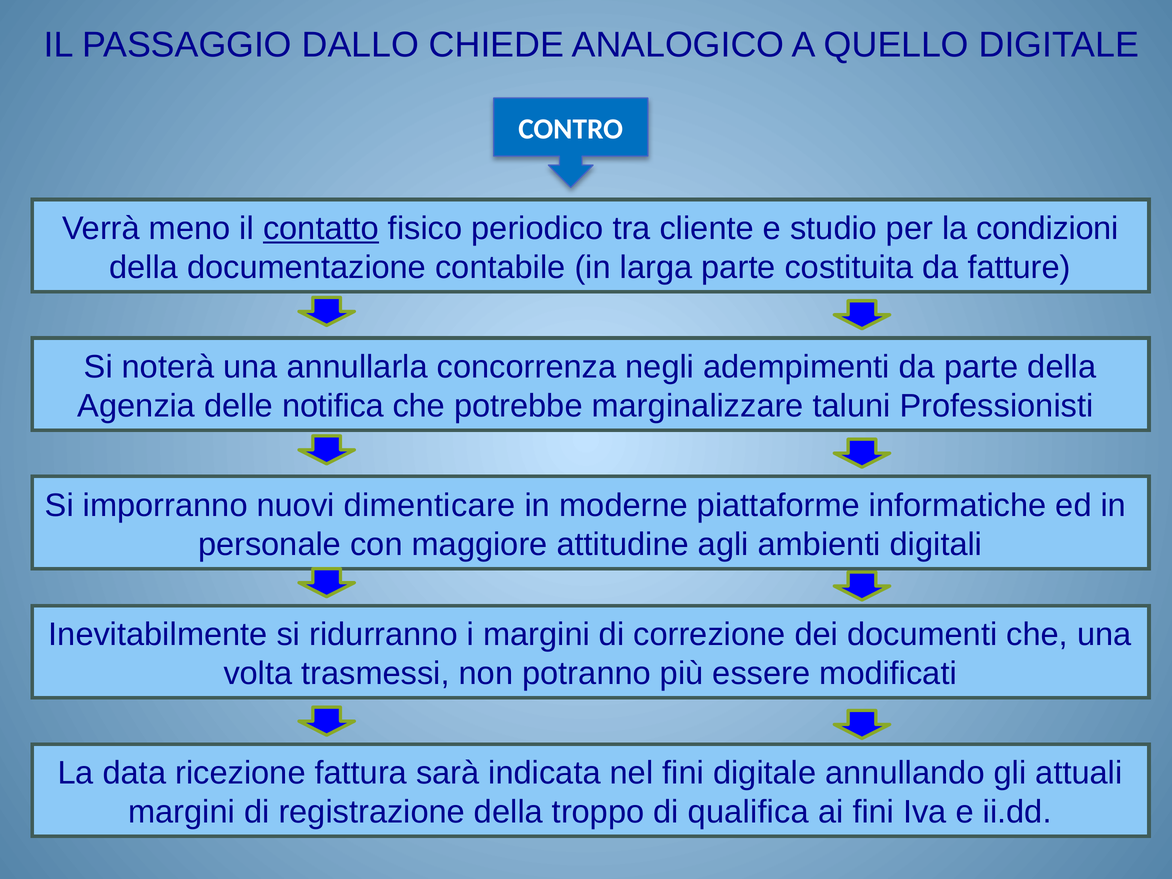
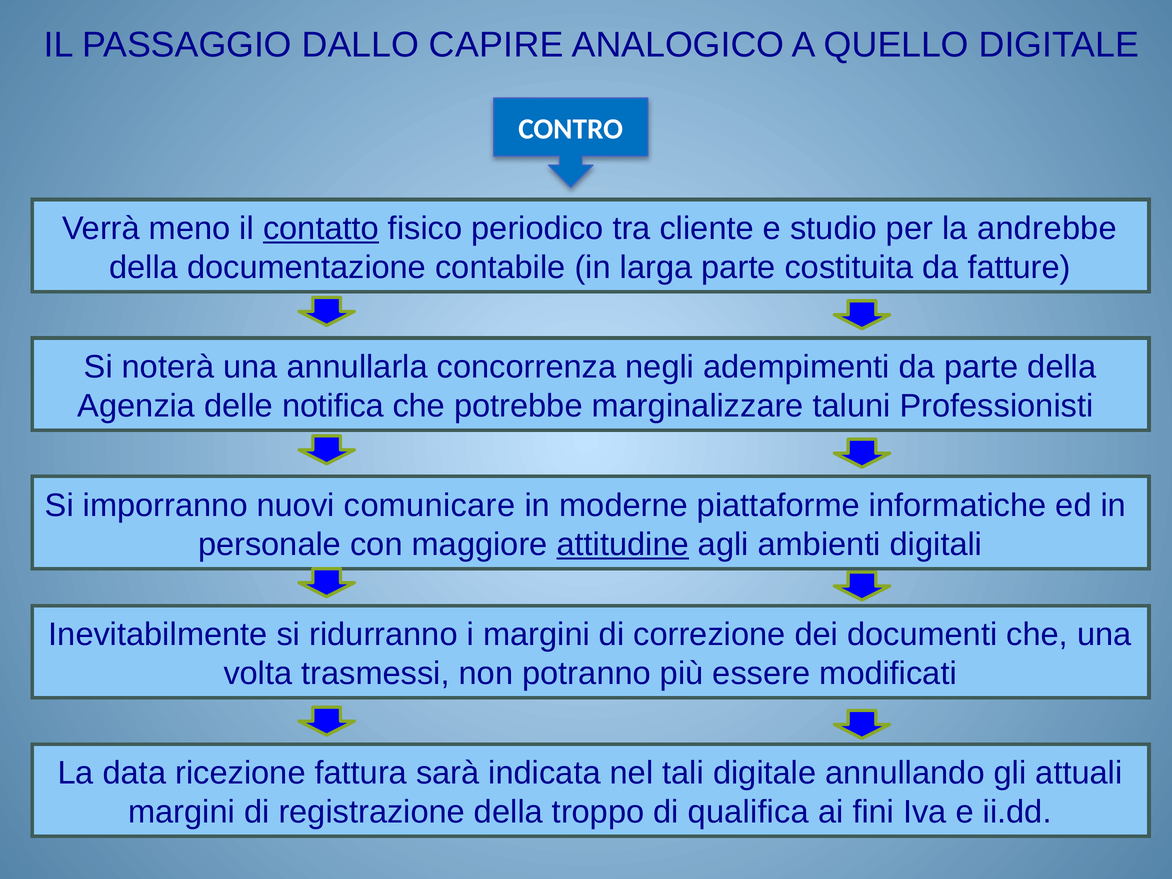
CHIEDE: CHIEDE -> CAPIRE
condizioni: condizioni -> andrebbe
dimenticare: dimenticare -> comunicare
attitudine underline: none -> present
nel fini: fini -> tali
